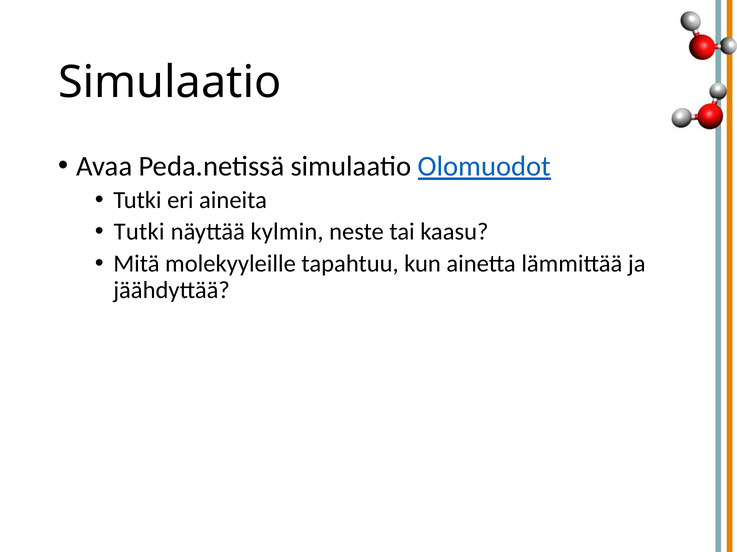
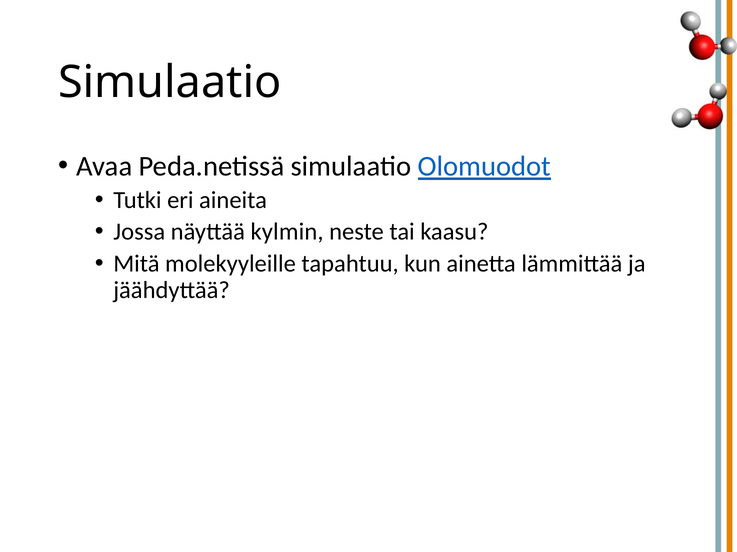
Tutki at (139, 232): Tutki -> Jossa
